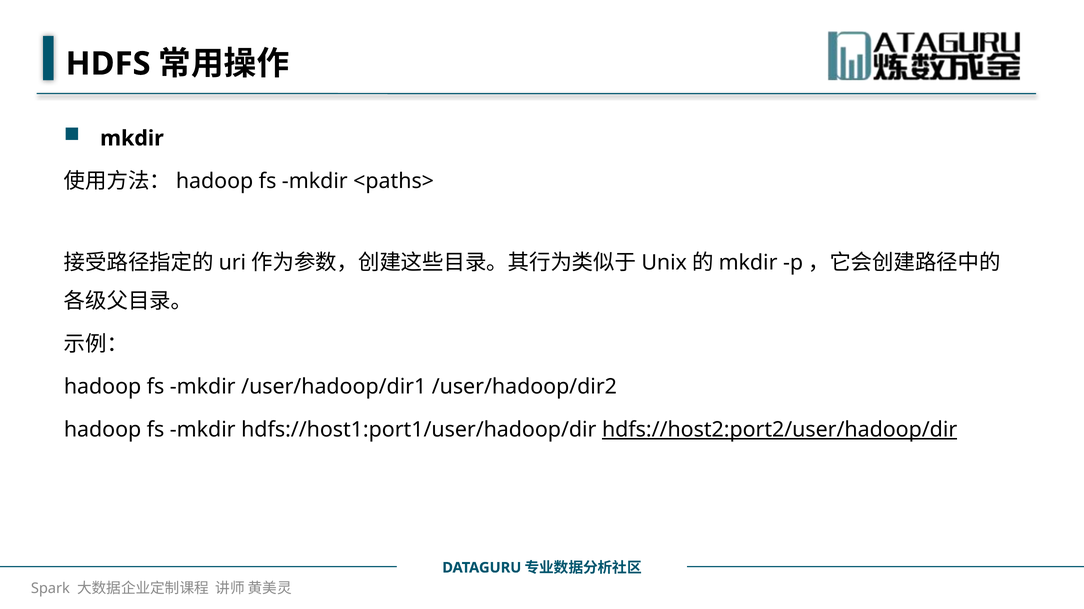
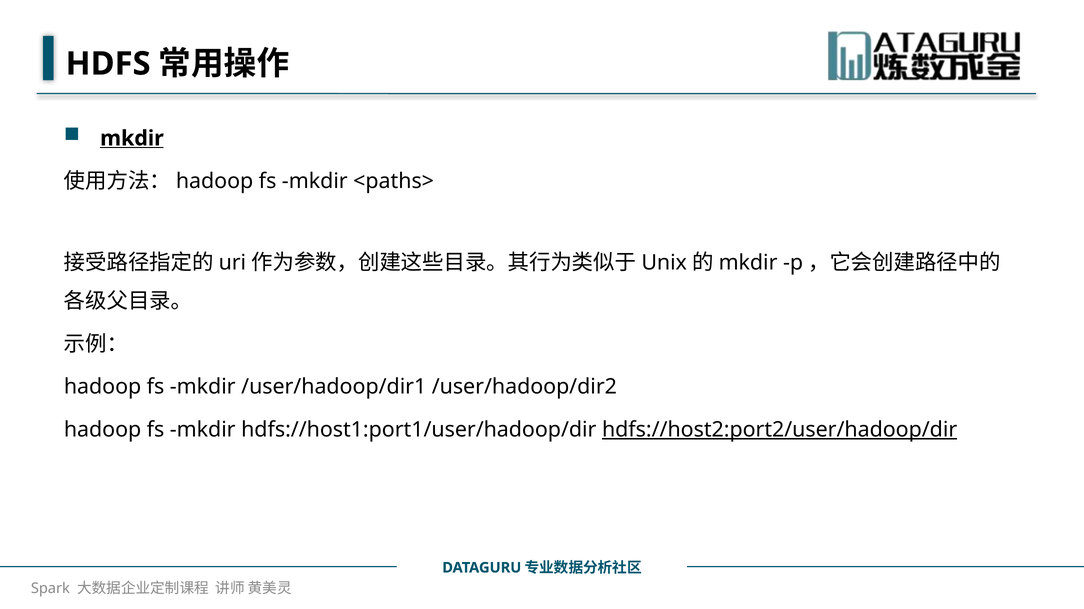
mkdir at (132, 138) underline: none -> present
